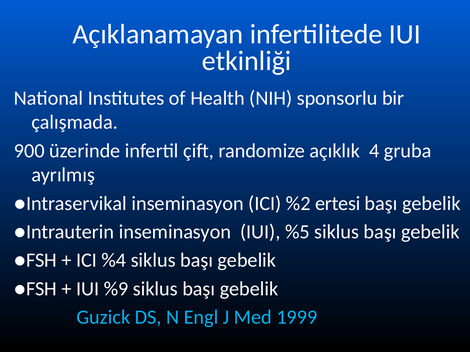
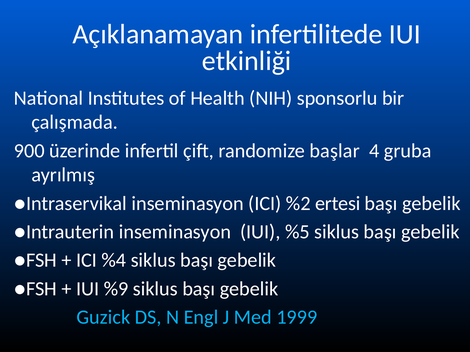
açıklık: açıklık -> başlar
